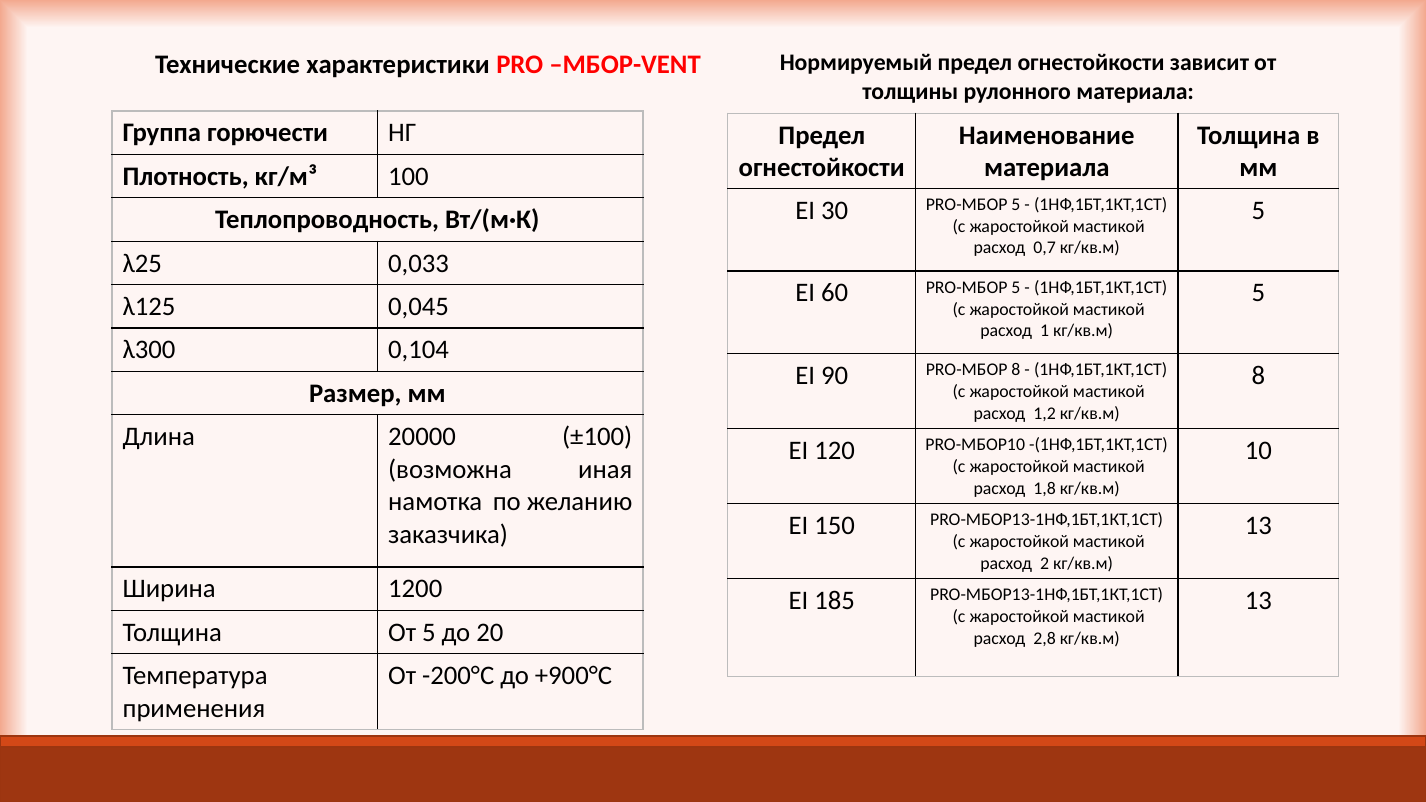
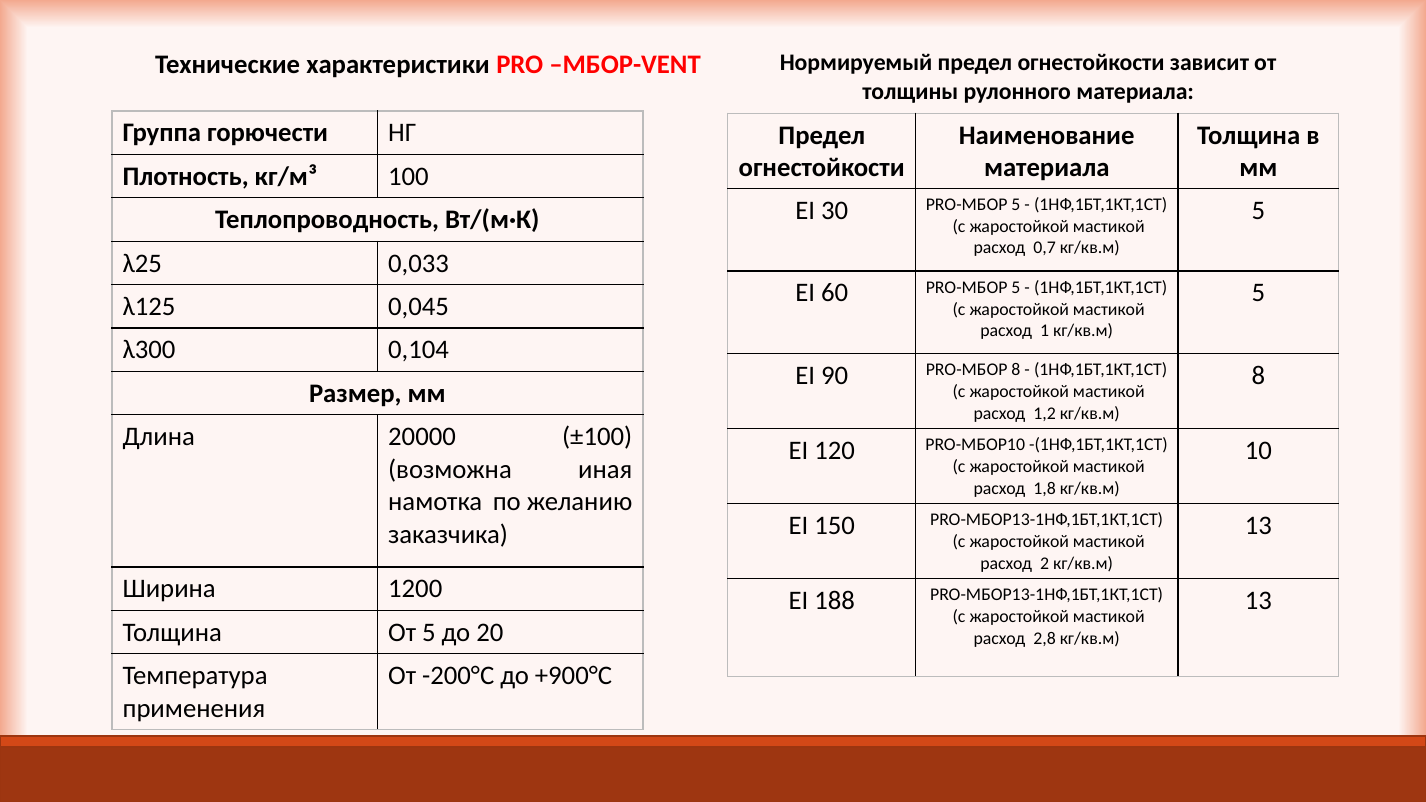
185: 185 -> 188
